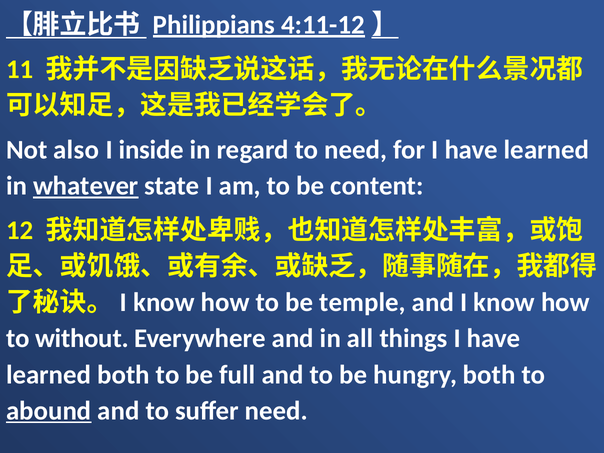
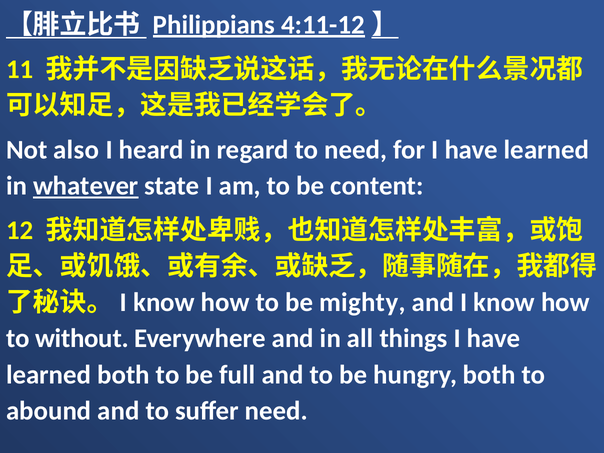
inside: inside -> heard
temple: temple -> mighty
abound underline: present -> none
